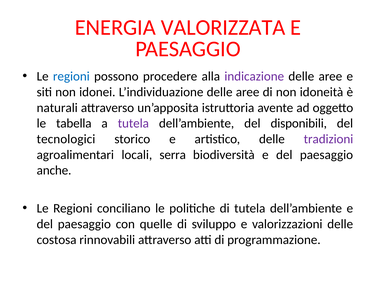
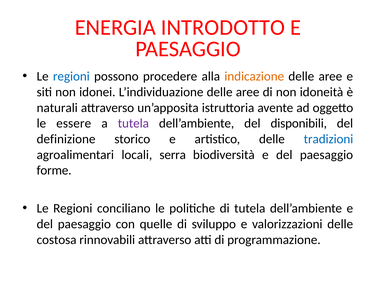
VALORIZZATA: VALORIZZATA -> INTRODOTTO
indicazione colour: purple -> orange
tabella: tabella -> essere
tecnologici: tecnologici -> definizione
tradizioni colour: purple -> blue
anche: anche -> forme
